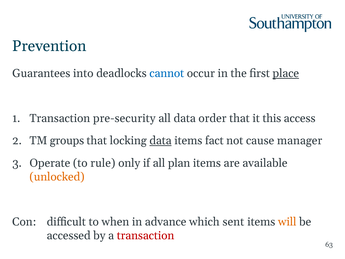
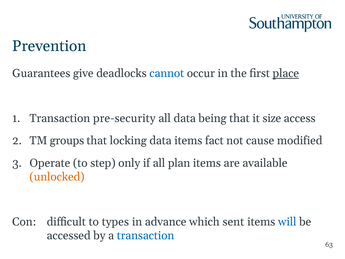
into: into -> give
order: order -> being
this: this -> size
data at (160, 141) underline: present -> none
manager: manager -> modified
rule: rule -> step
when: when -> types
will colour: orange -> blue
transaction at (146, 235) colour: red -> blue
